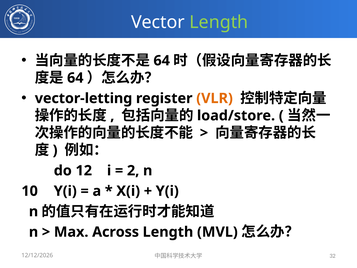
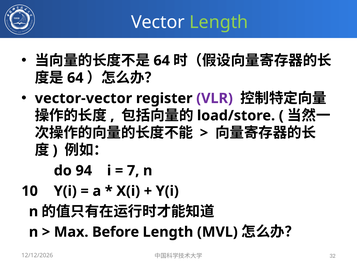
vector-letting: vector-letting -> vector-vector
VLR colour: orange -> purple
12: 12 -> 94
2: 2 -> 7
Across: Across -> Before
